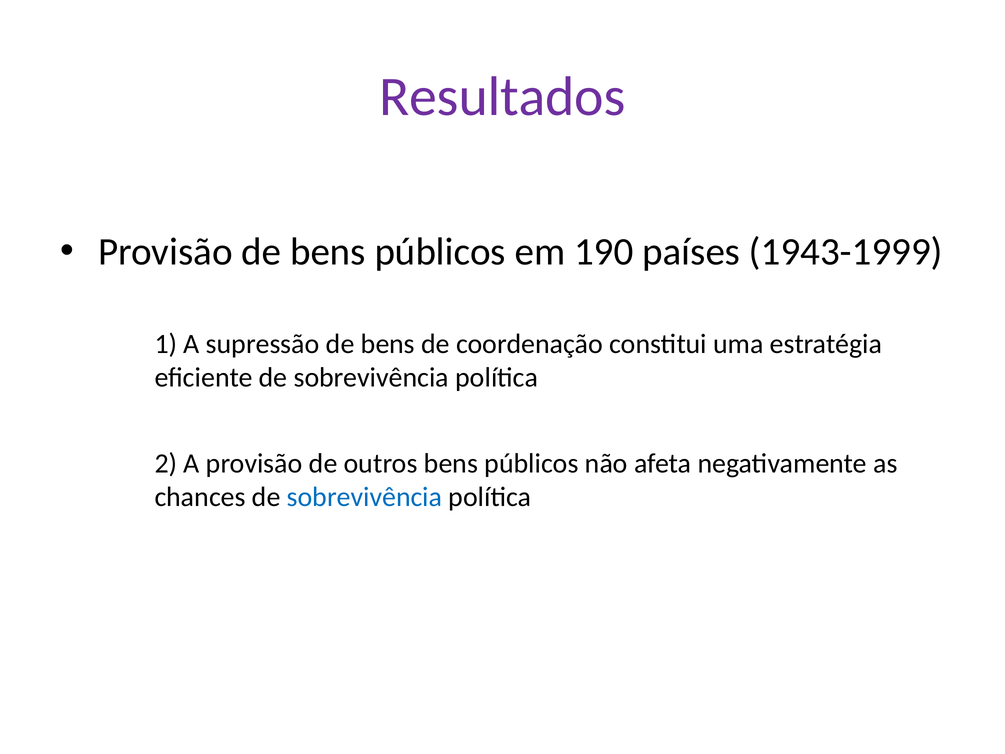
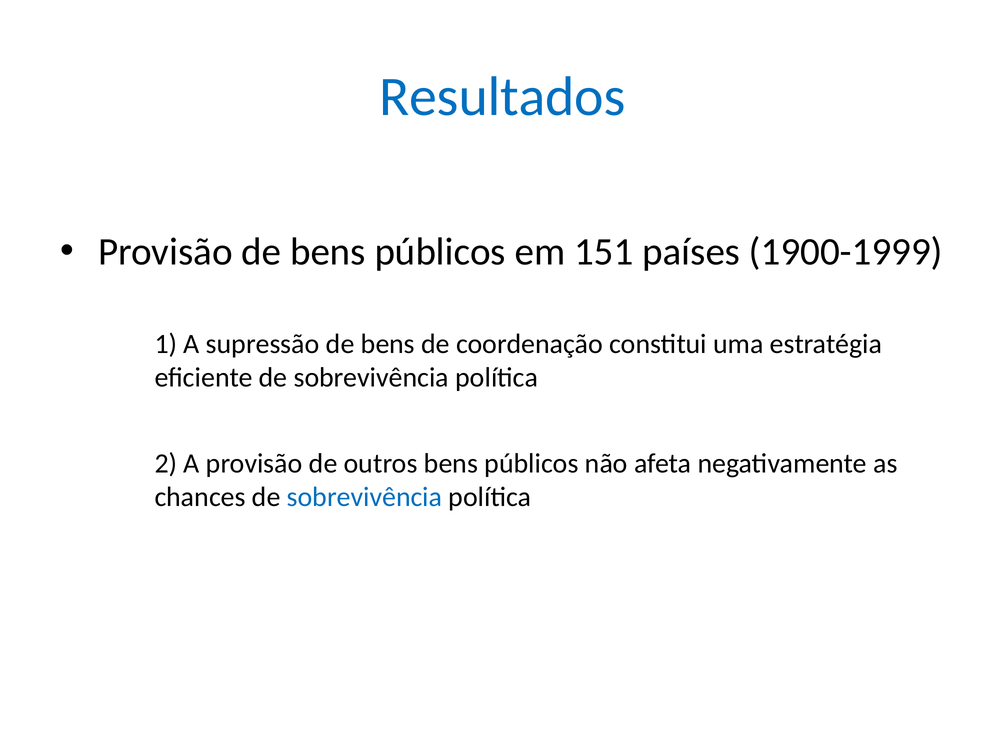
Resultados colour: purple -> blue
190: 190 -> 151
1943-1999: 1943-1999 -> 1900-1999
